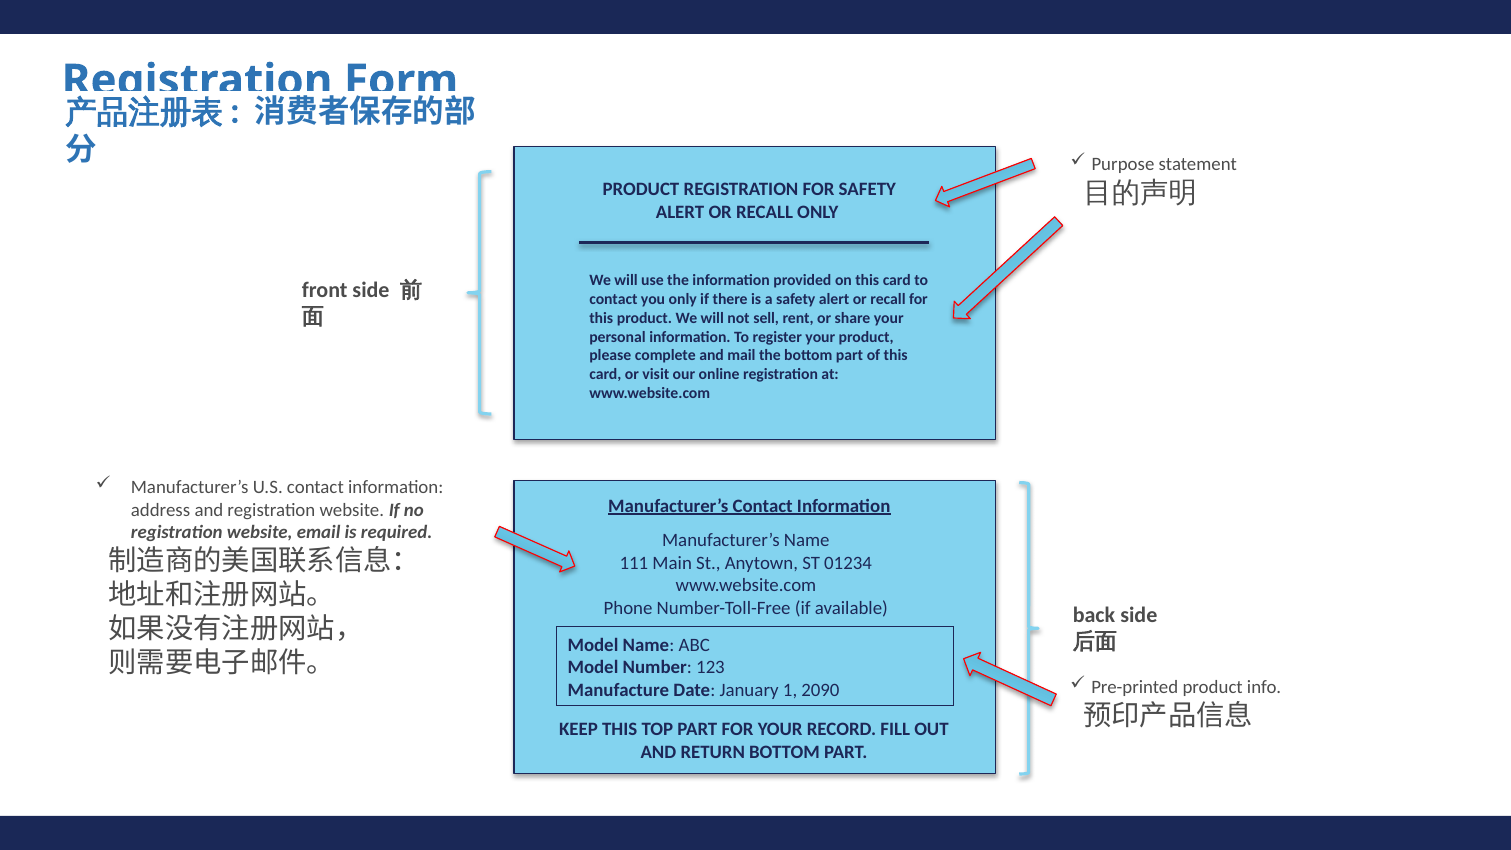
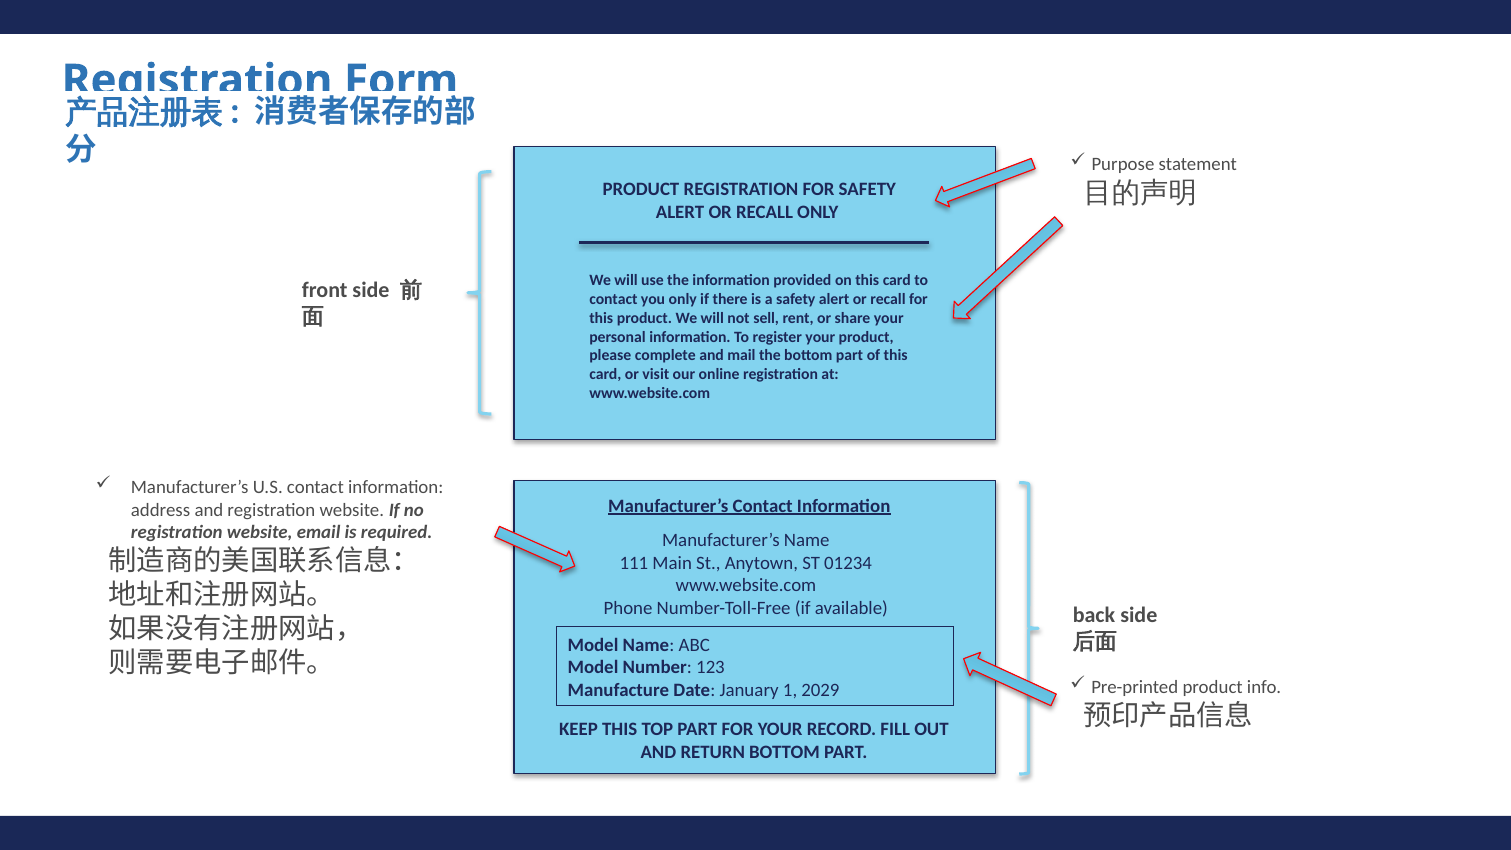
2090: 2090 -> 2029
